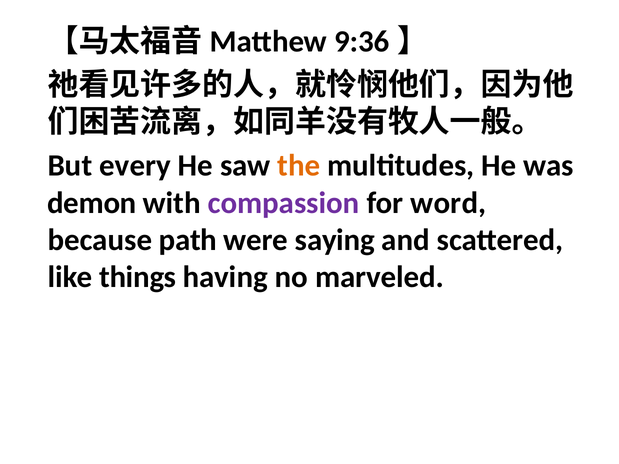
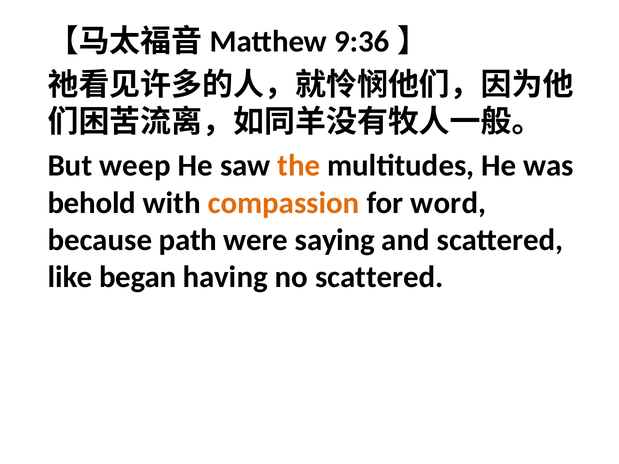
every: every -> weep
demon: demon -> behold
compassion colour: purple -> orange
things: things -> began
no marveled: marveled -> scattered
